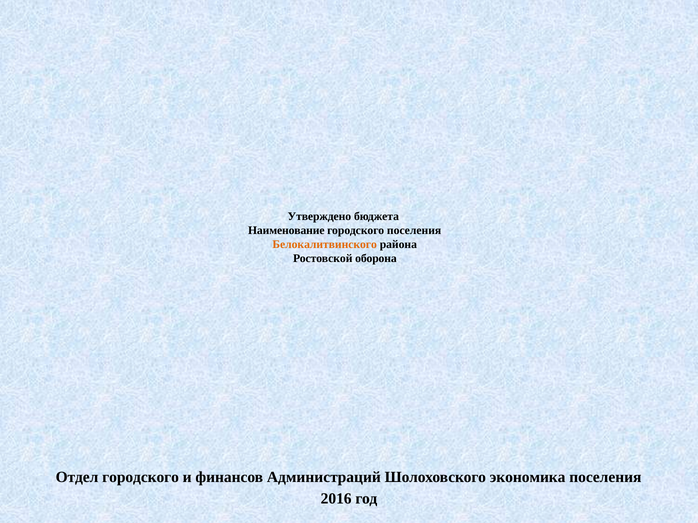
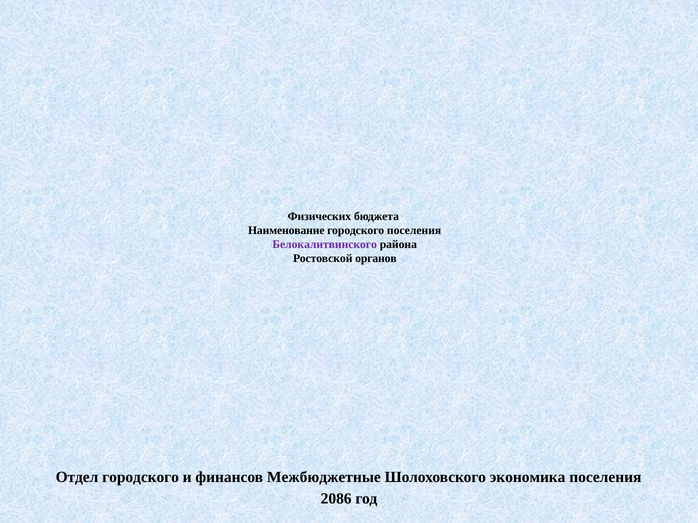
Утверждено: Утверждено -> Физических
Белокалитвинского colour: orange -> purple
оборона: оборона -> органов
Администраций: Администраций -> Межбюджетные
2016: 2016 -> 2086
